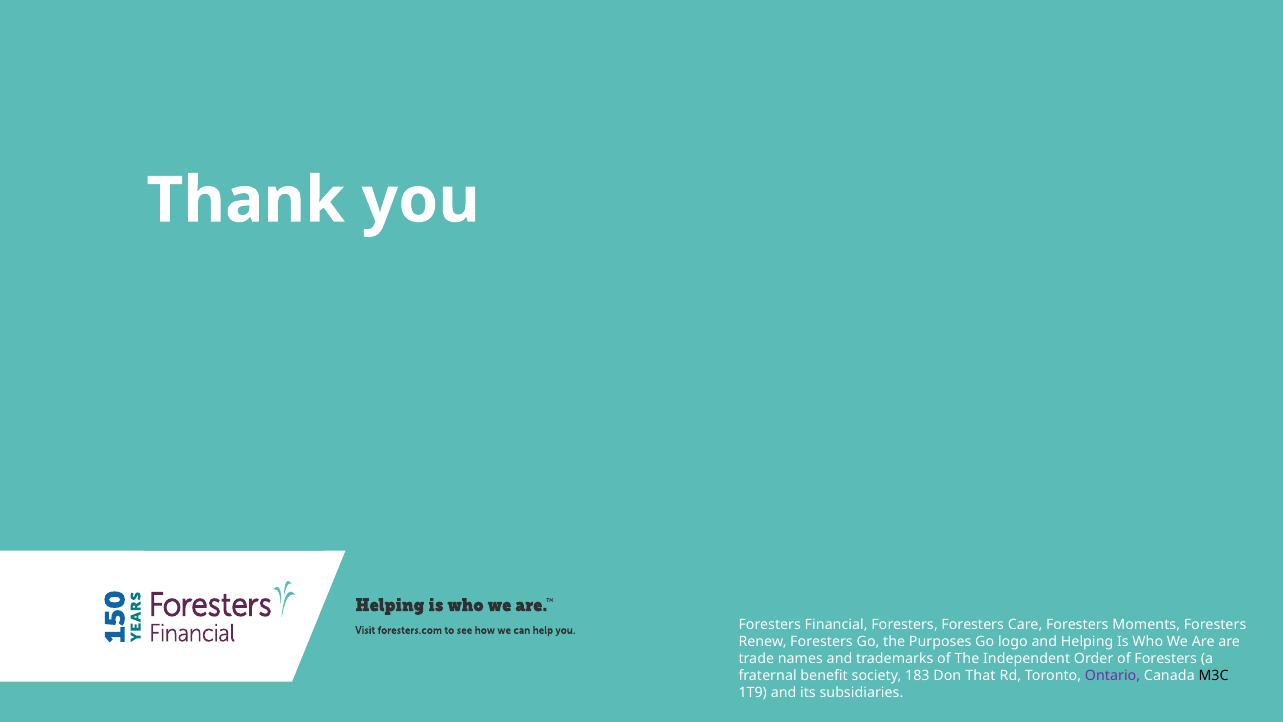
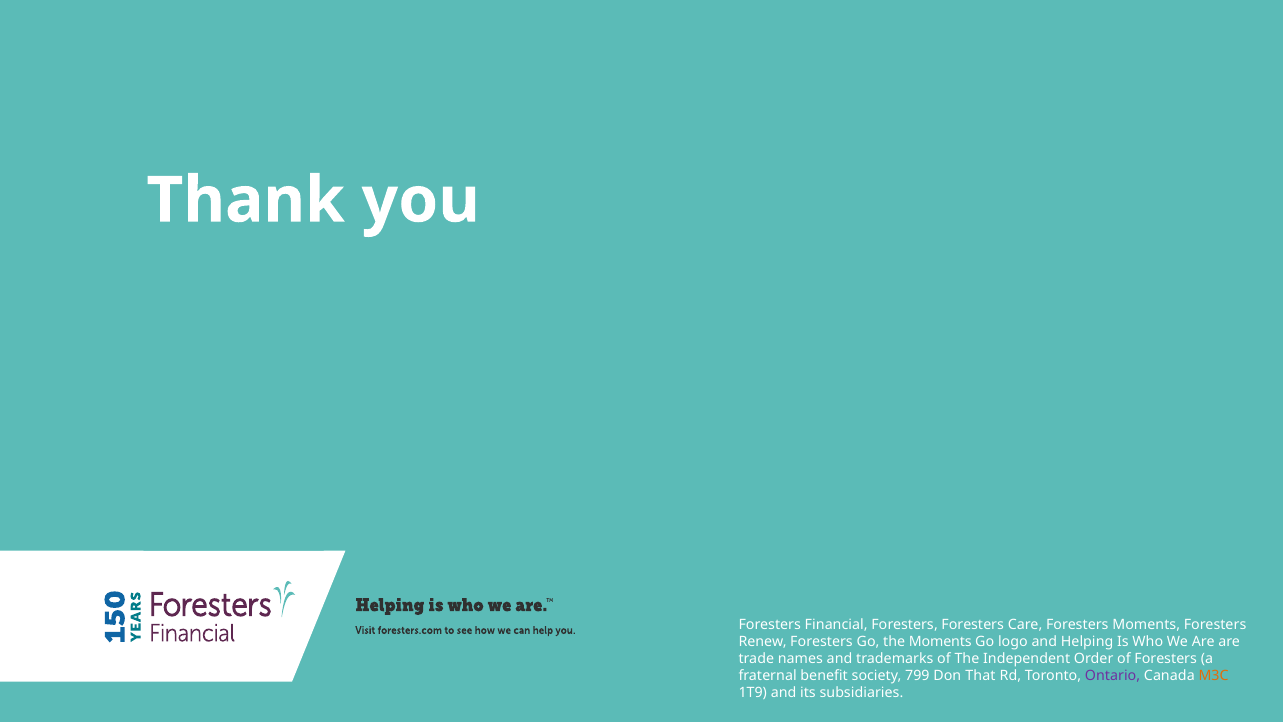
the Purposes: Purposes -> Moments
183: 183 -> 799
M3C colour: black -> orange
